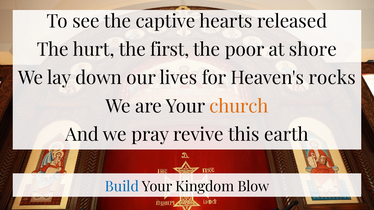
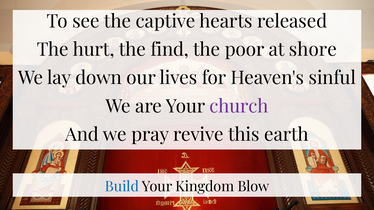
first: first -> find
rocks: rocks -> sinful
church colour: orange -> purple
